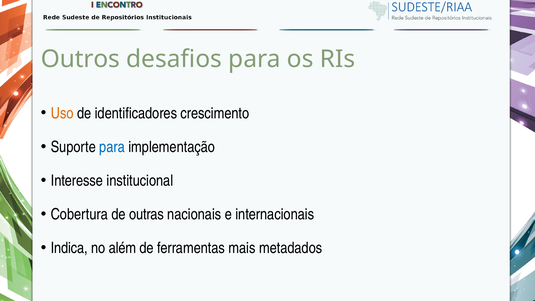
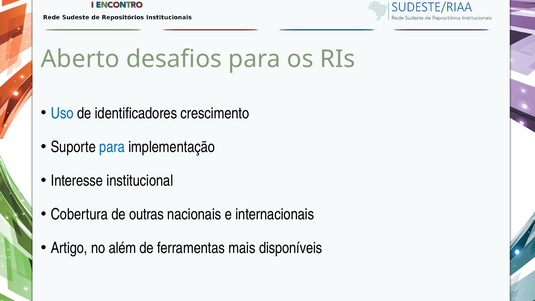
Outros: Outros -> Aberto
Uso colour: orange -> blue
Indica: Indica -> Artigo
metadados: metadados -> disponíveis
